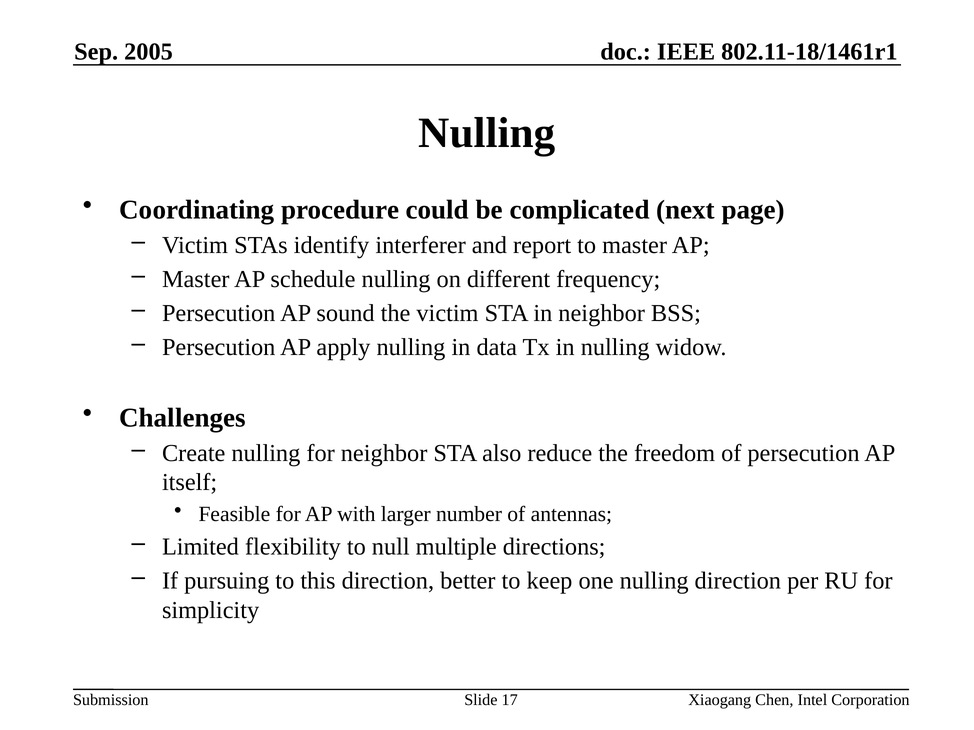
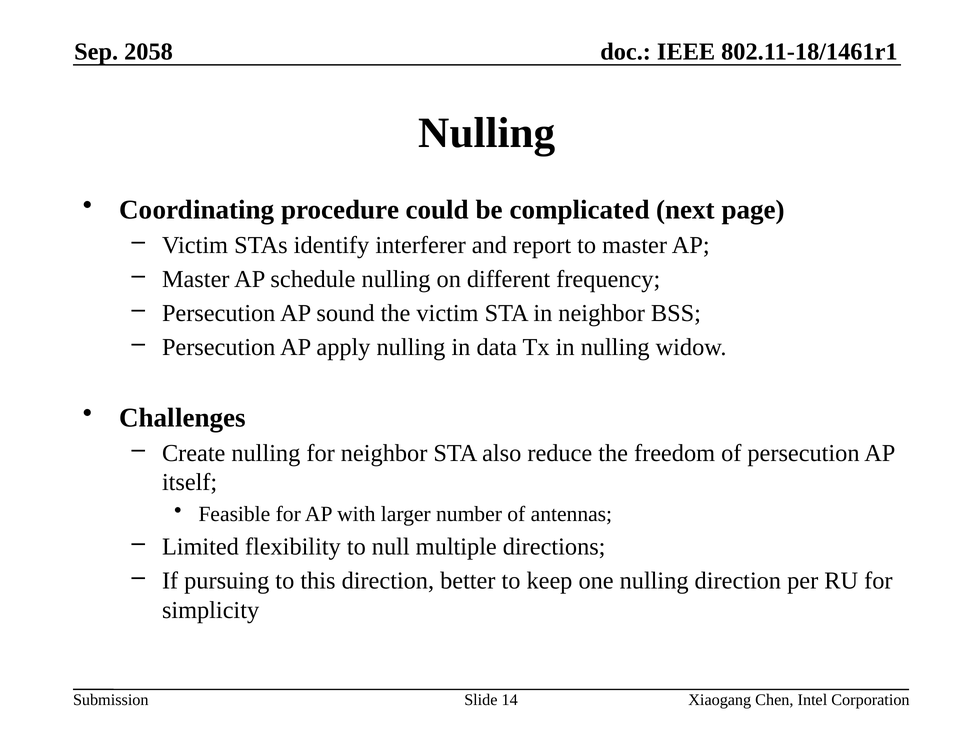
2005: 2005 -> 2058
17: 17 -> 14
